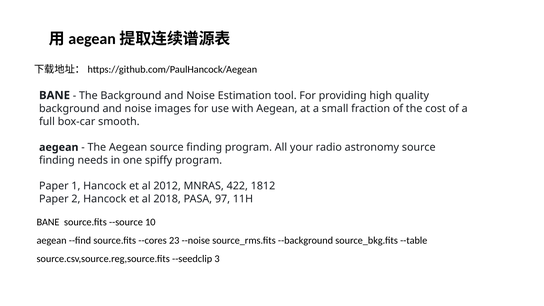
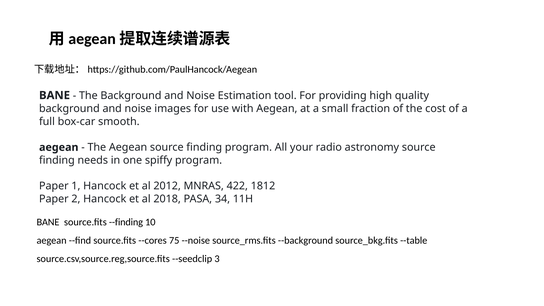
97: 97 -> 34
--source: --source -> --finding
23: 23 -> 75
